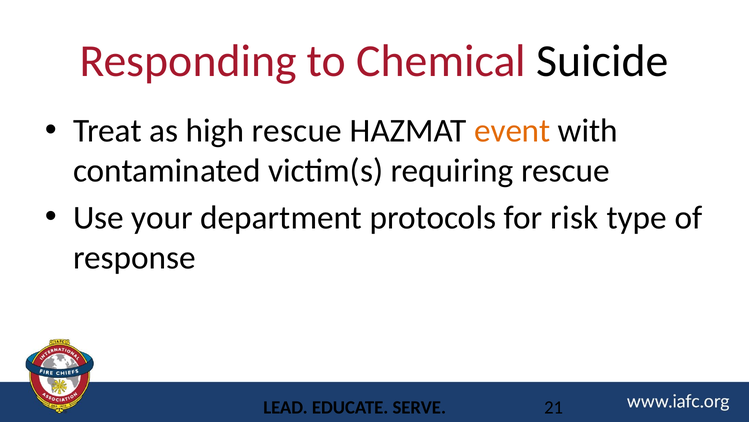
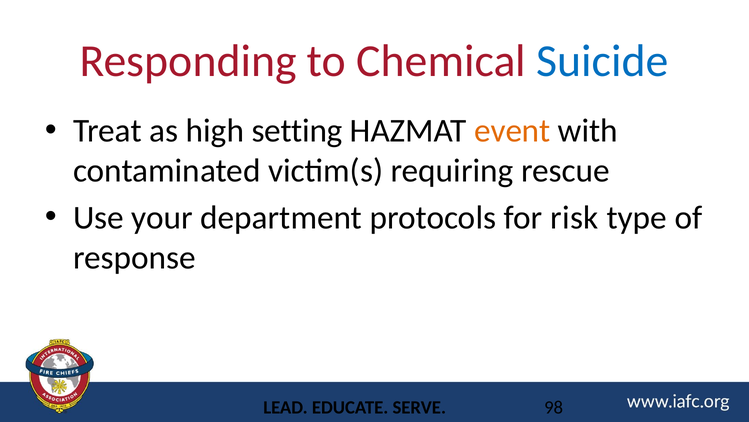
Suicide colour: black -> blue
high rescue: rescue -> setting
21: 21 -> 98
